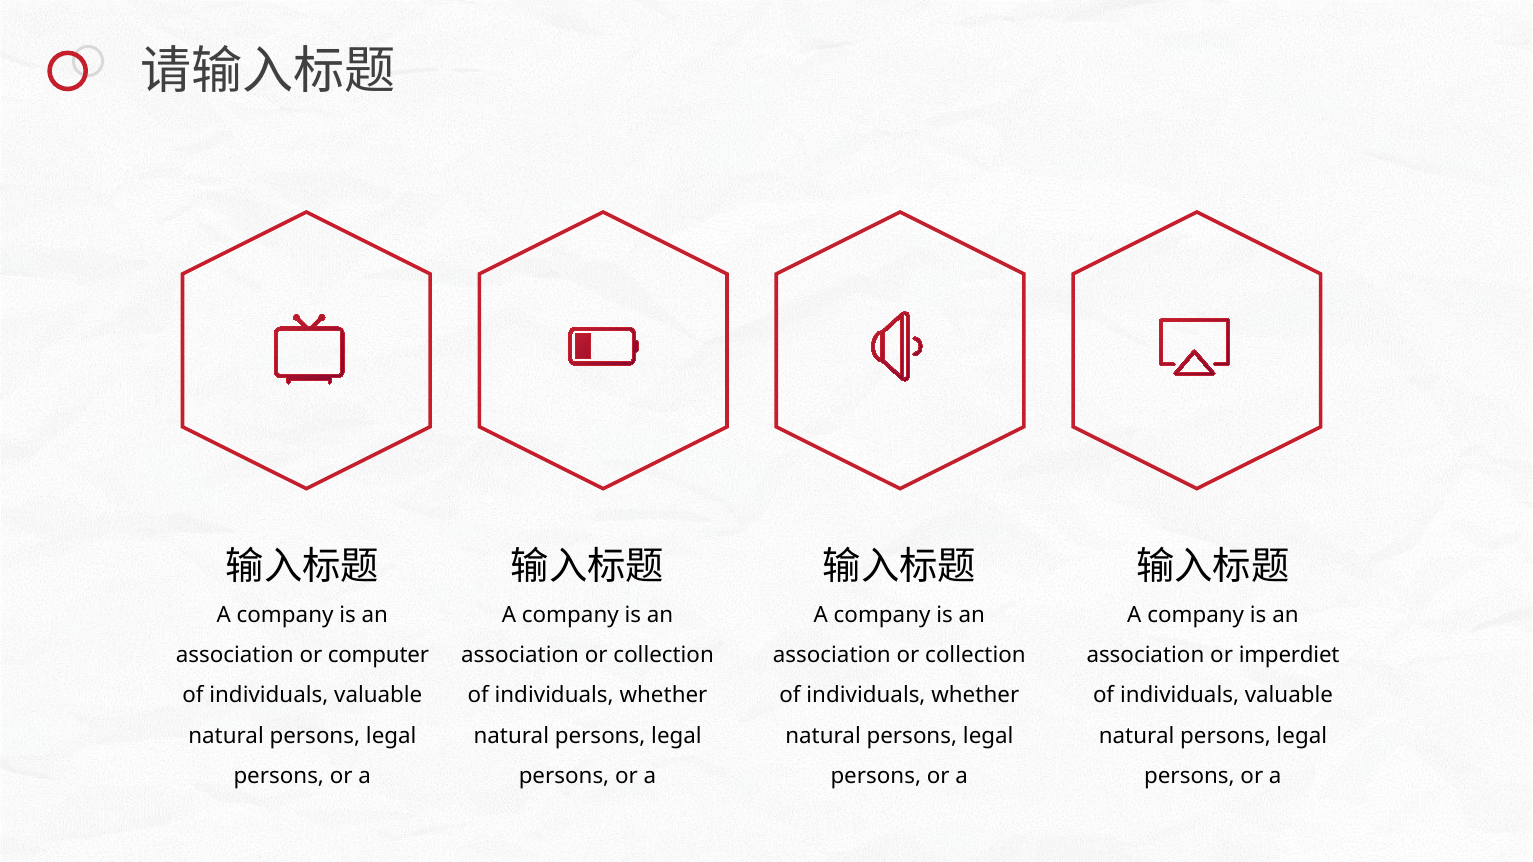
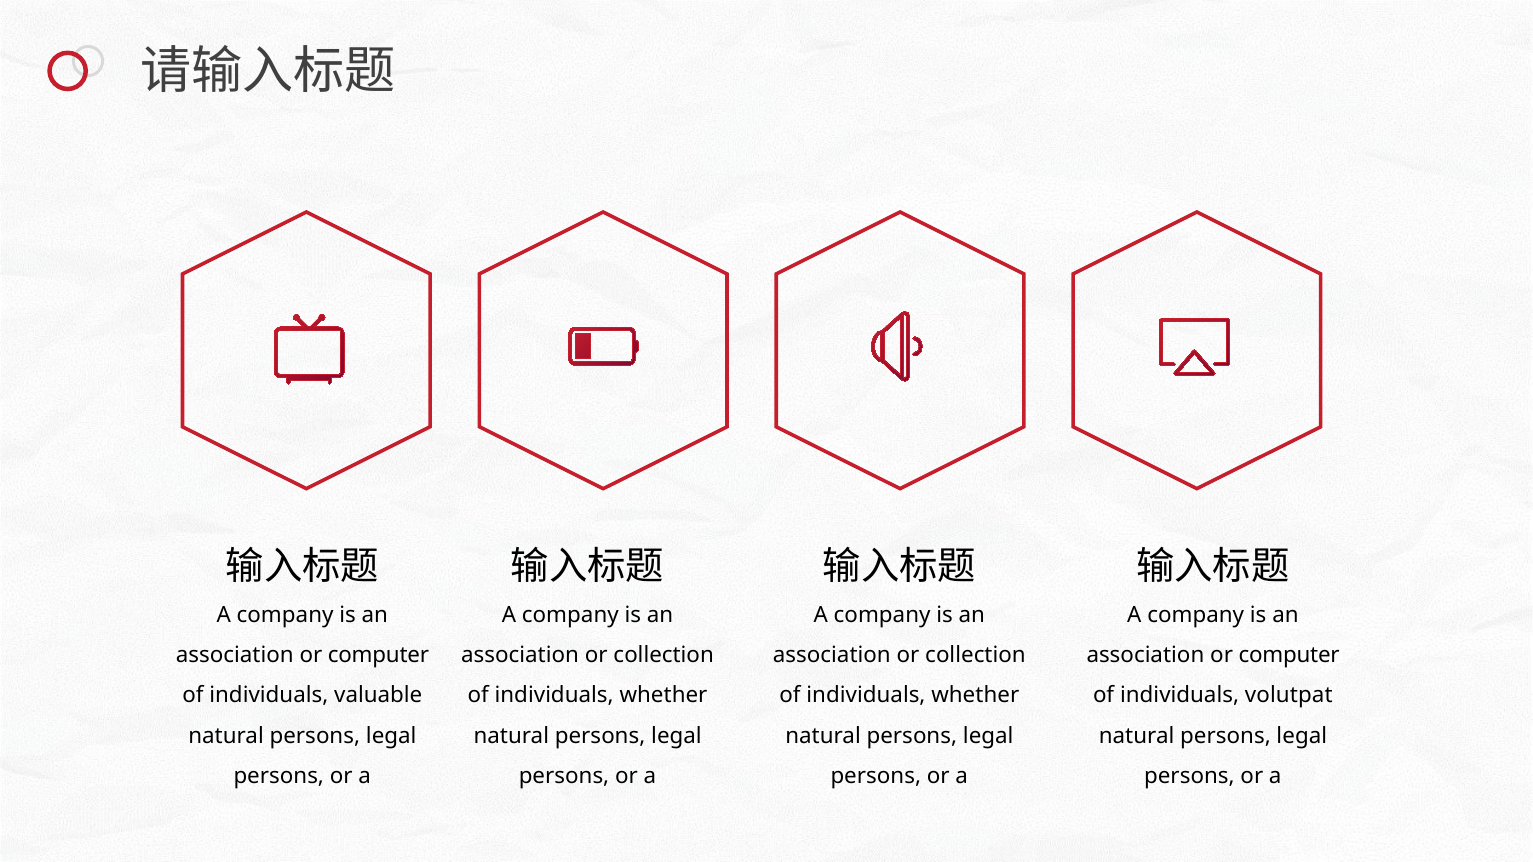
imperdiet at (1289, 655): imperdiet -> computer
valuable at (1289, 696): valuable -> volutpat
